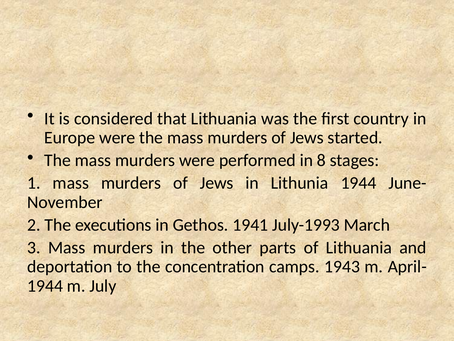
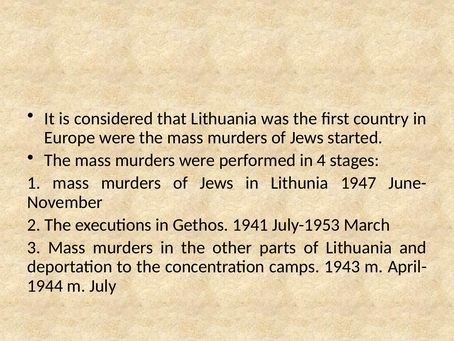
8: 8 -> 4
Lithunia 1944: 1944 -> 1947
July-1993: July-1993 -> July-1953
